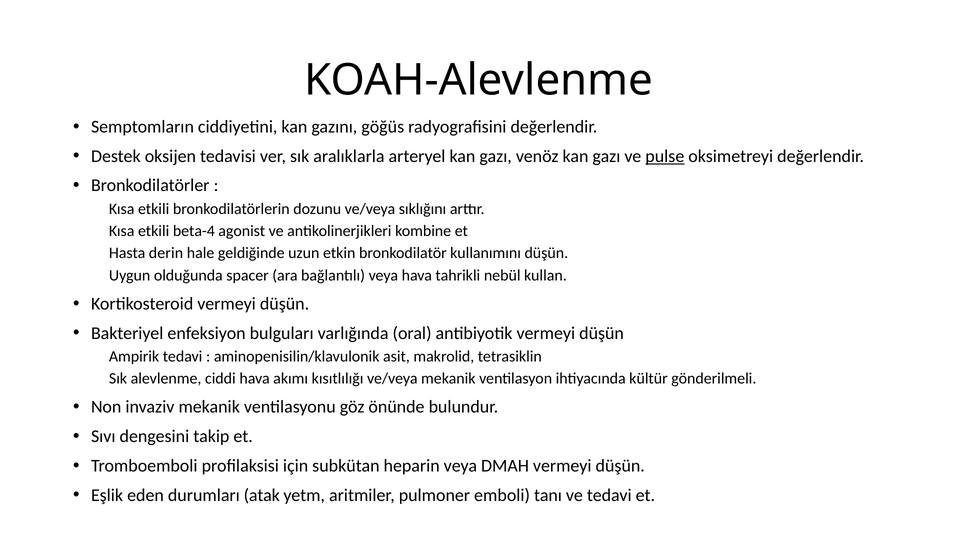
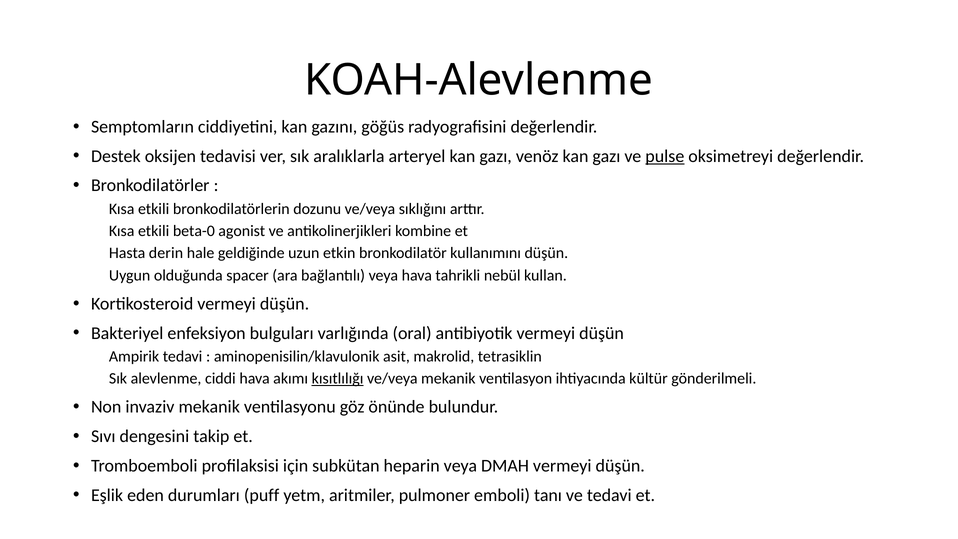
beta-4: beta-4 -> beta-0
kısıtlılığı underline: none -> present
atak: atak -> puff
